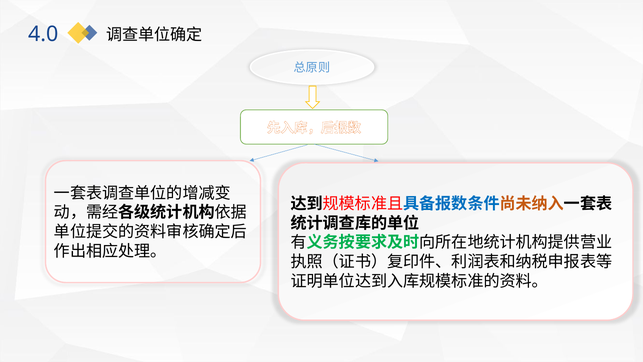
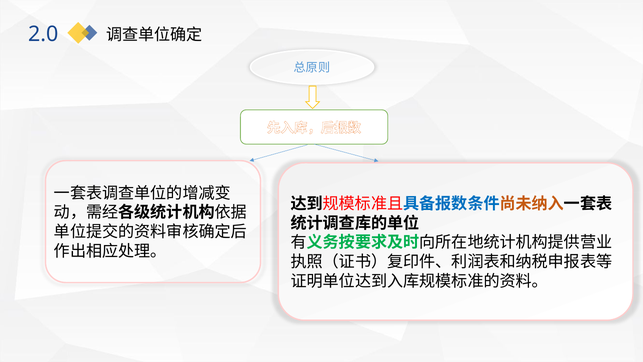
4.0: 4.0 -> 2.0
